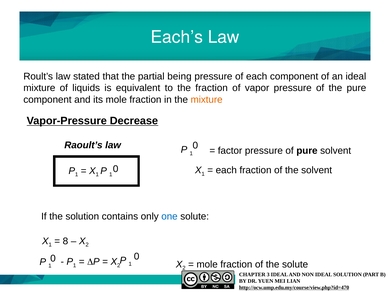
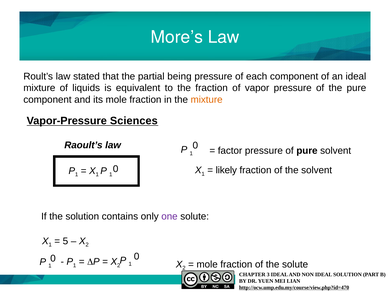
Each’s: Each’s -> More’s
Decrease: Decrease -> Sciences
each at (226, 170): each -> likely
one colour: blue -> purple
8: 8 -> 5
